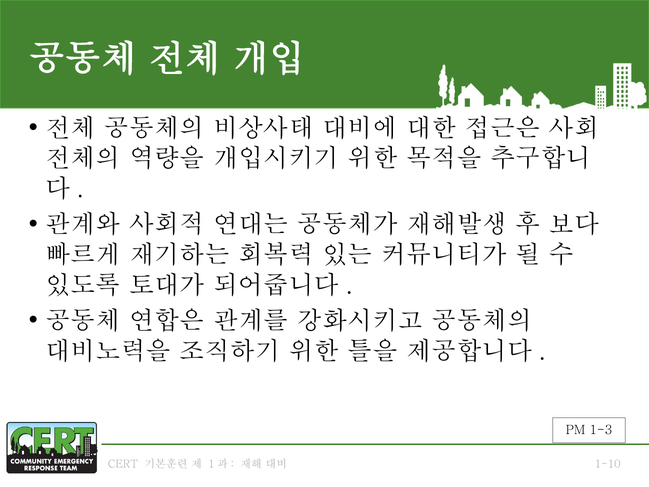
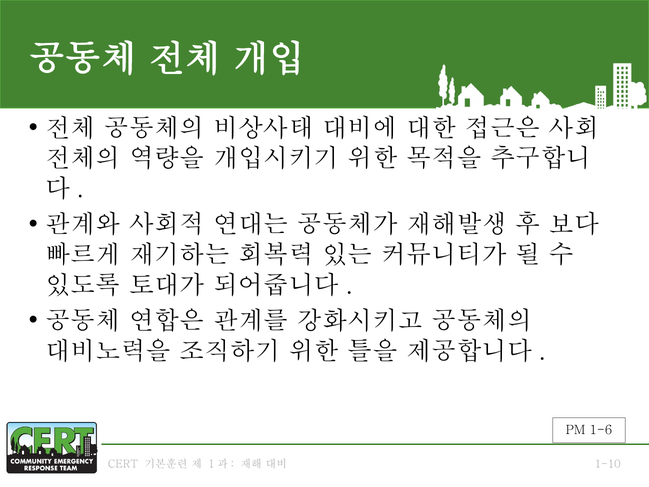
1-3: 1-3 -> 1-6
